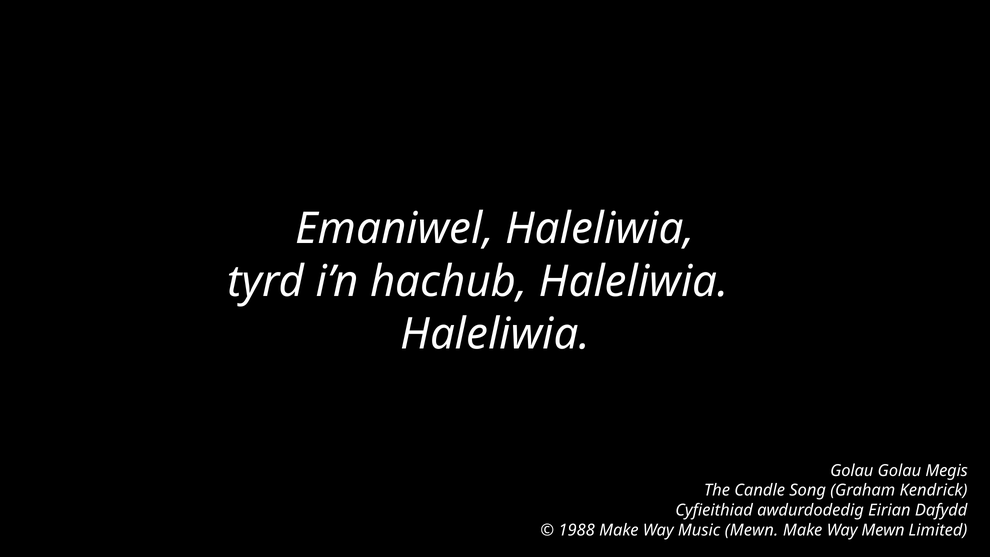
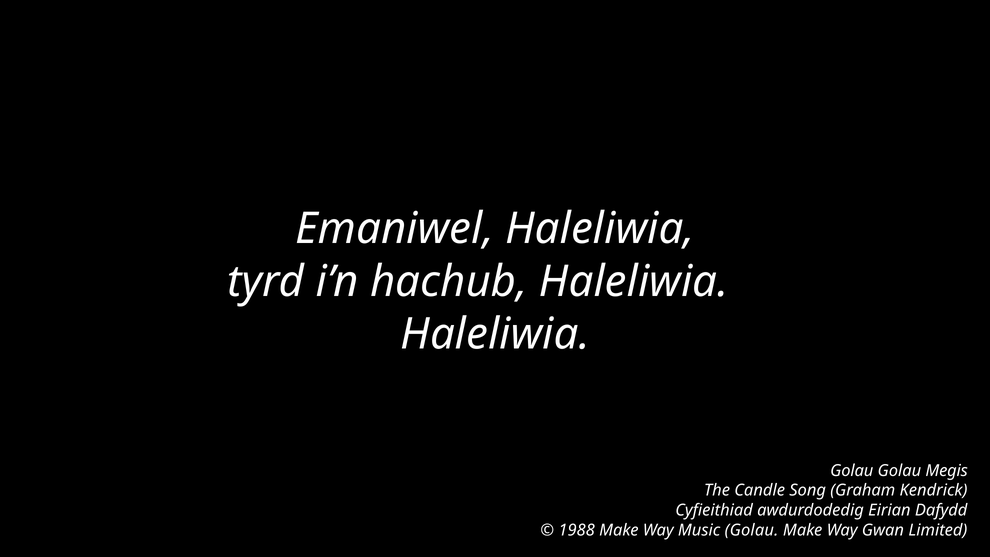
Music Mewn: Mewn -> Golau
Way Mewn: Mewn -> Gwan
